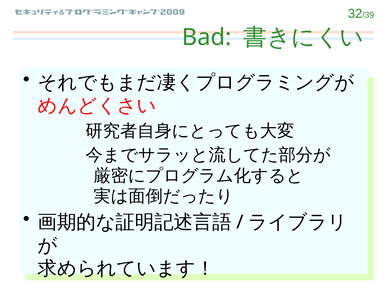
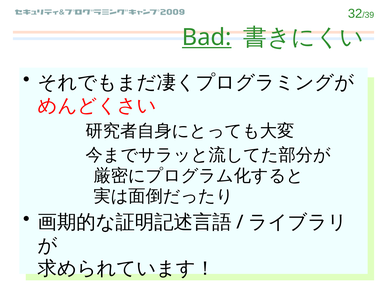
Bad underline: none -> present
